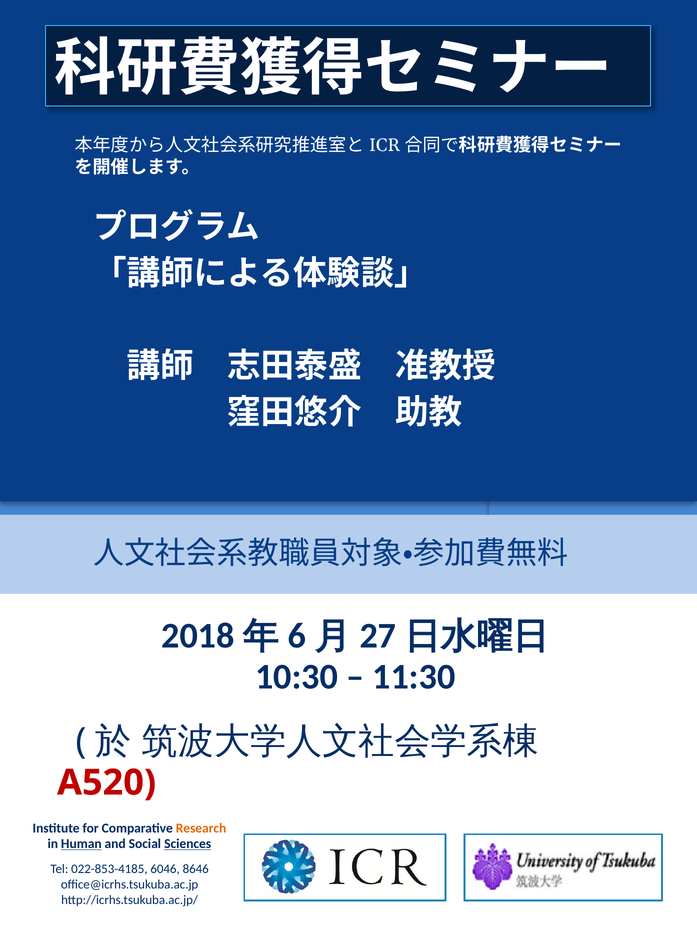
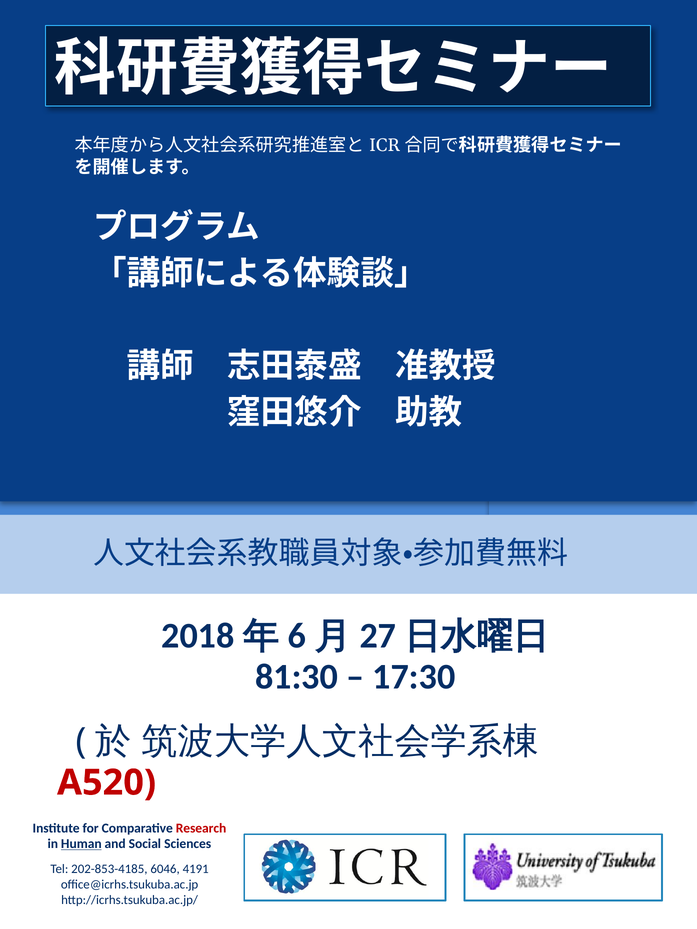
10:30: 10:30 -> 81:30
11:30: 11:30 -> 17:30
Research colour: orange -> red
Sciences underline: present -> none
022-853-4185: 022-853-4185 -> 202-853-4185
8646: 8646 -> 4191
